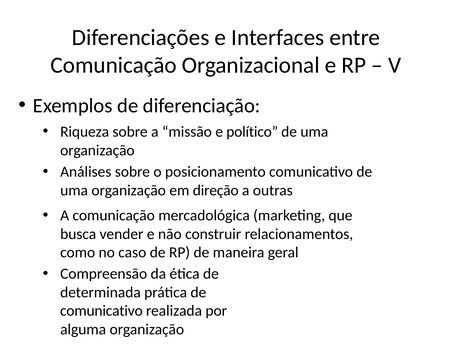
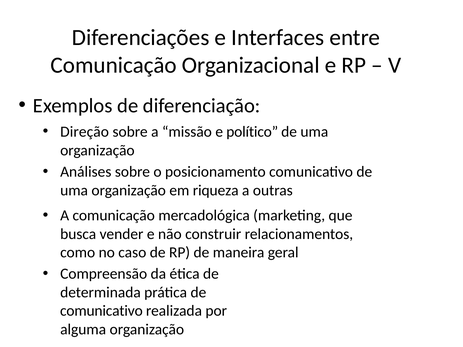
Riqueza: Riqueza -> Direção
direção: direção -> riqueza
